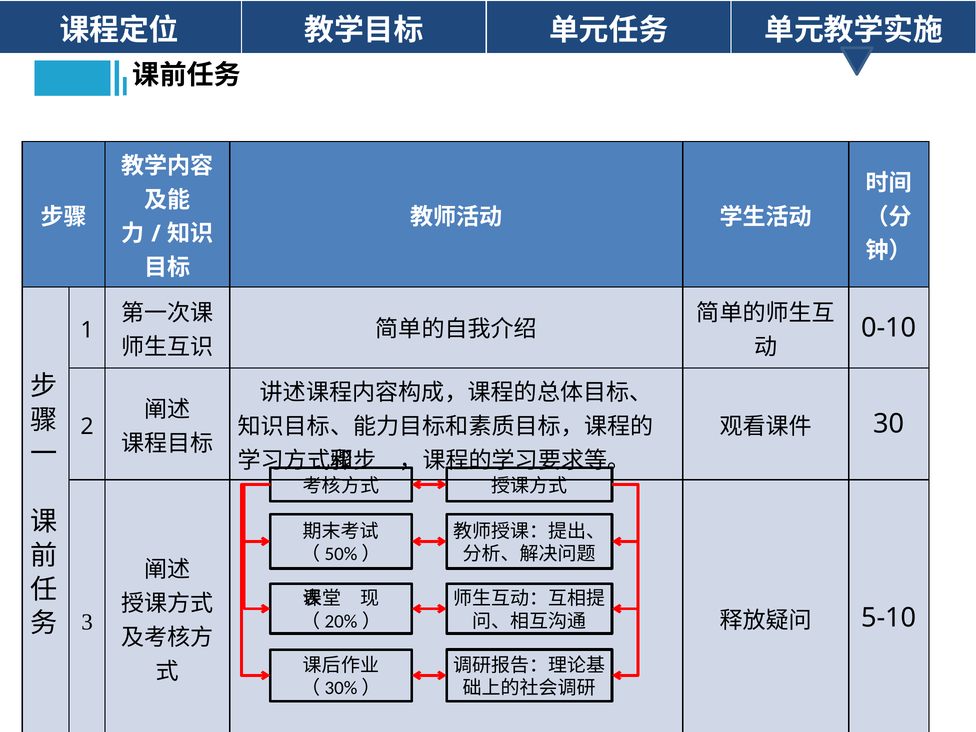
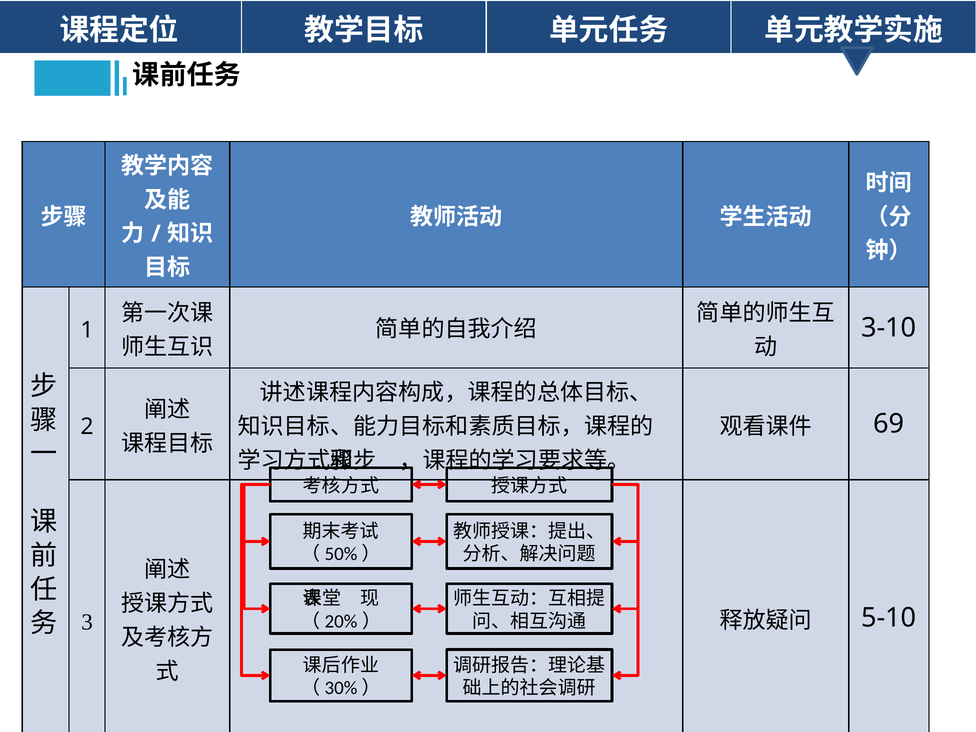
0-10: 0-10 -> 3-10
30: 30 -> 69
